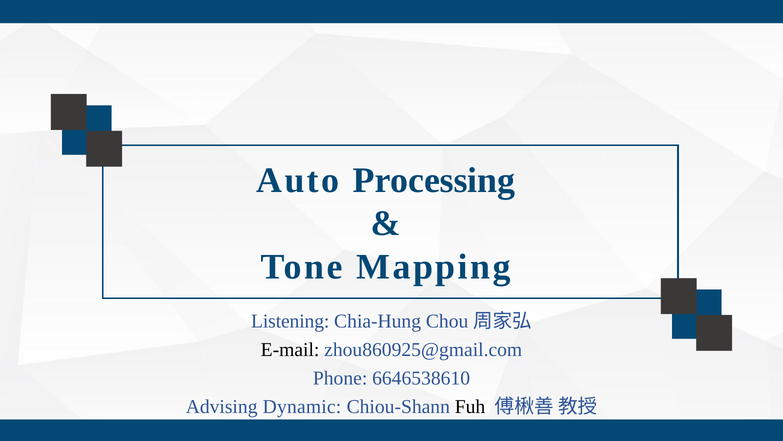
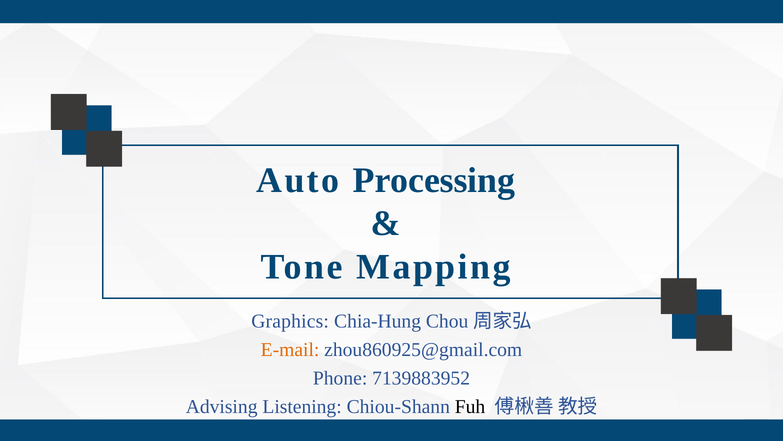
Listening: Listening -> Graphics
E-mail colour: black -> orange
6646538610: 6646538610 -> 7139883952
Dynamic: Dynamic -> Listening
